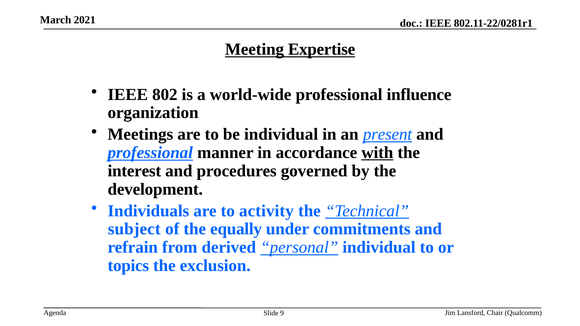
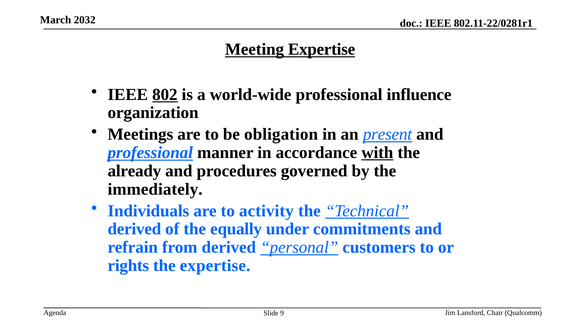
2021: 2021 -> 2032
802 underline: none -> present
be individual: individual -> obligation
interest: interest -> already
development: development -> immediately
subject at (134, 229): subject -> derived
personal individual: individual -> customers
topics: topics -> rights
the exclusion: exclusion -> expertise
